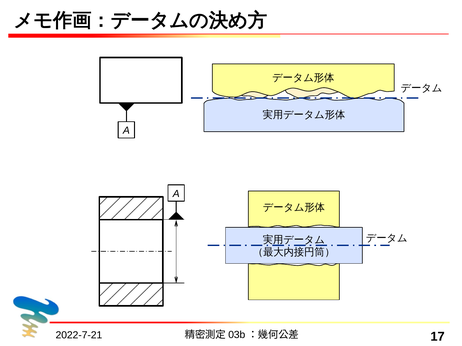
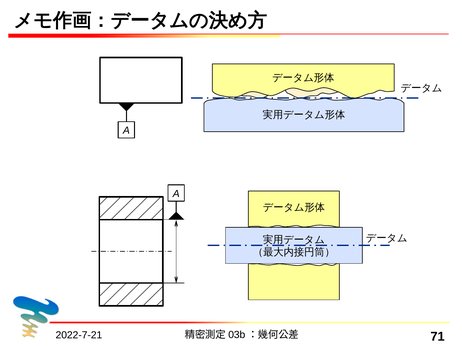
17: 17 -> 71
